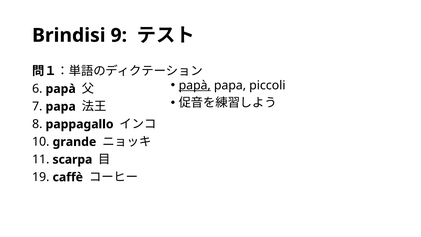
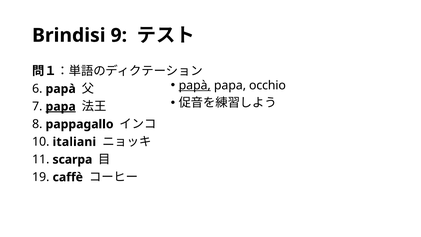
piccoli: piccoli -> occhio
papa at (61, 106) underline: none -> present
grande: grande -> italiani
